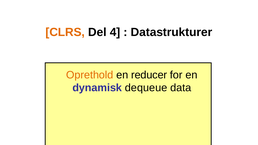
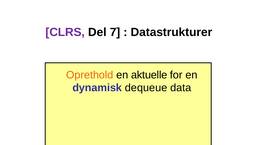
CLRS colour: orange -> purple
4: 4 -> 7
reducer: reducer -> aktuelle
